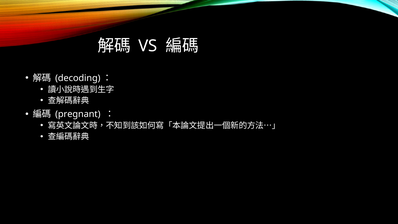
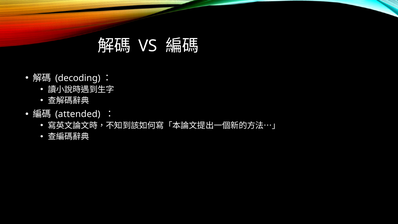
pregnant: pregnant -> attended
